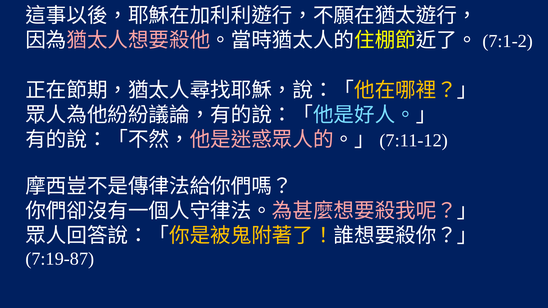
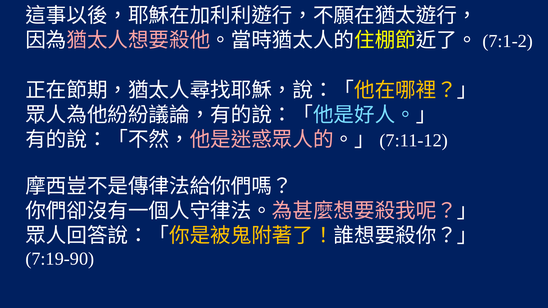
7:19-87: 7:19-87 -> 7:19-90
